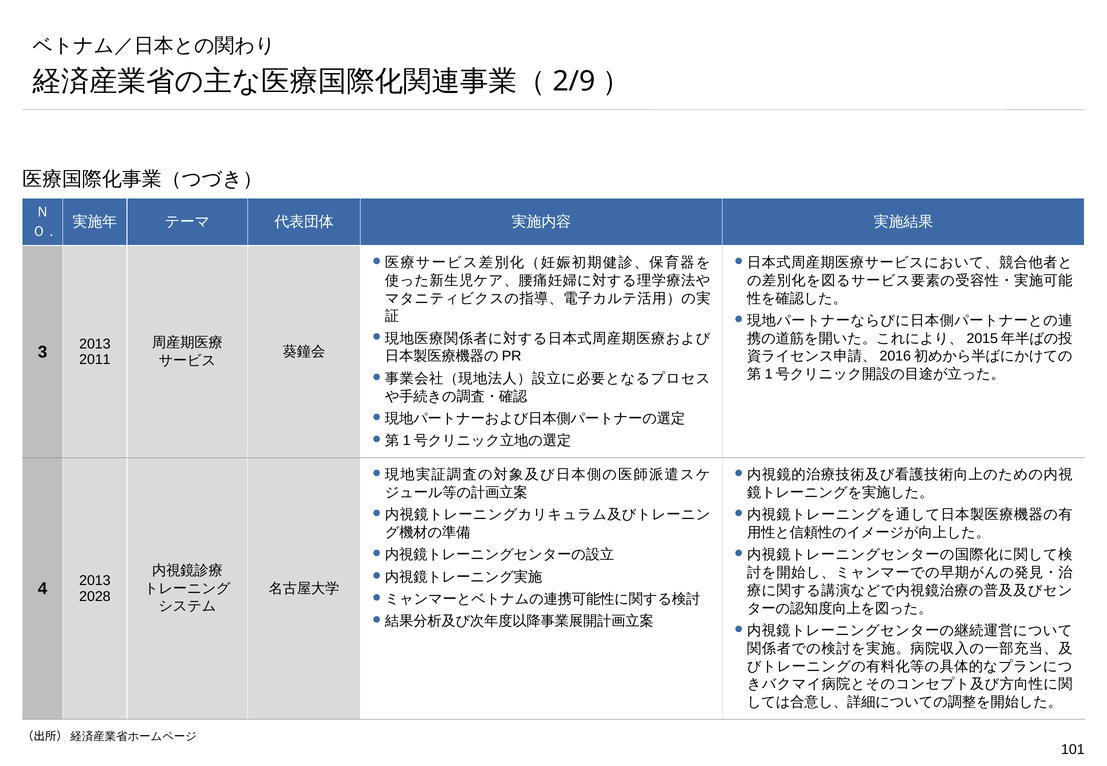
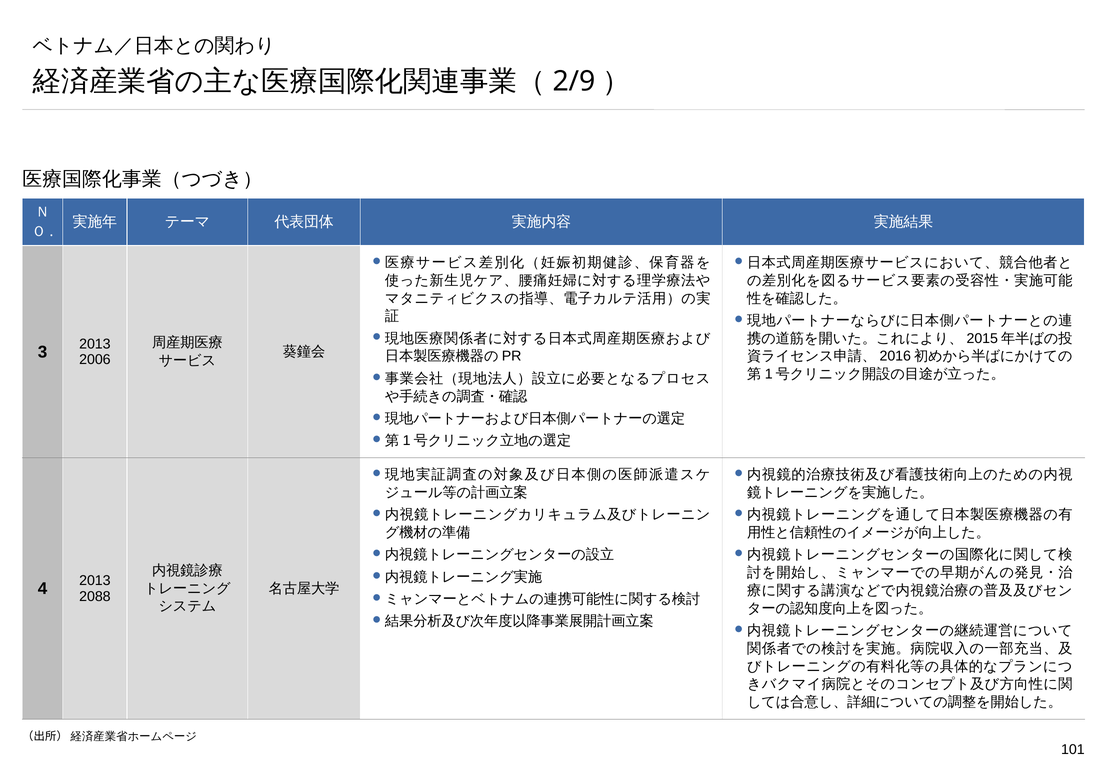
2011: 2011 -> 2006
2028: 2028 -> 2088
